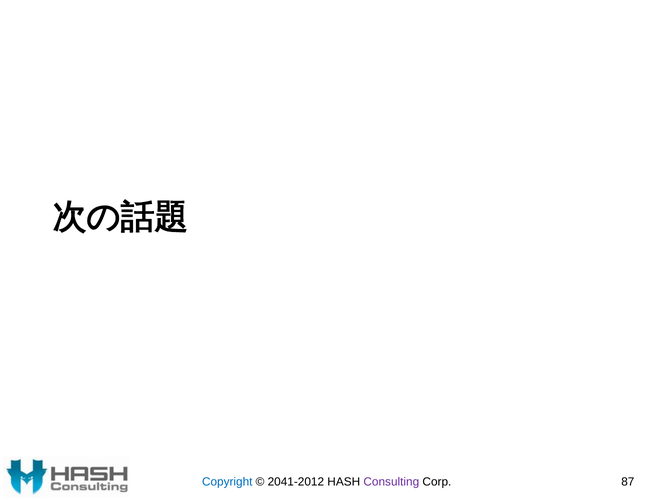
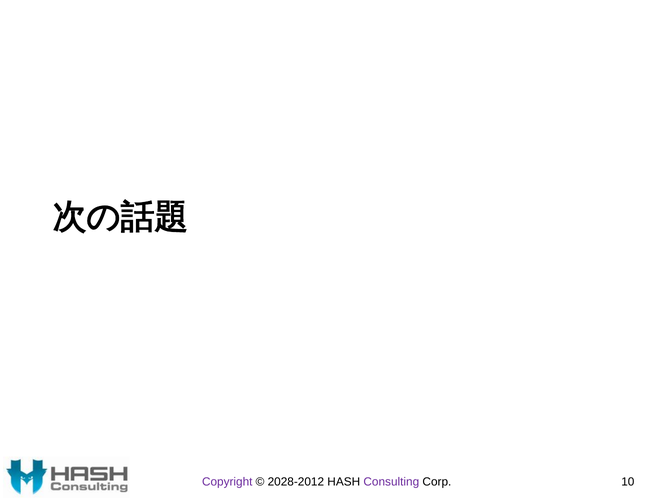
Copyright colour: blue -> purple
2041-2012: 2041-2012 -> 2028-2012
87: 87 -> 10
